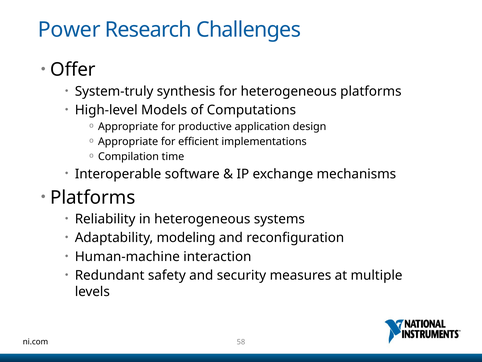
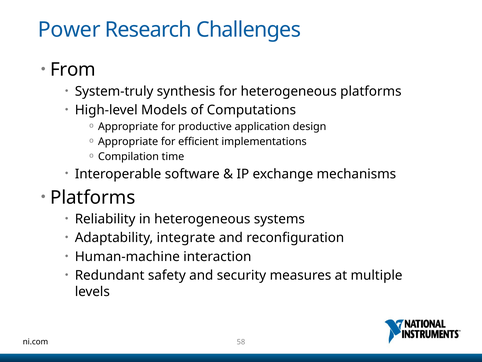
Offer: Offer -> From
modeling: modeling -> integrate
